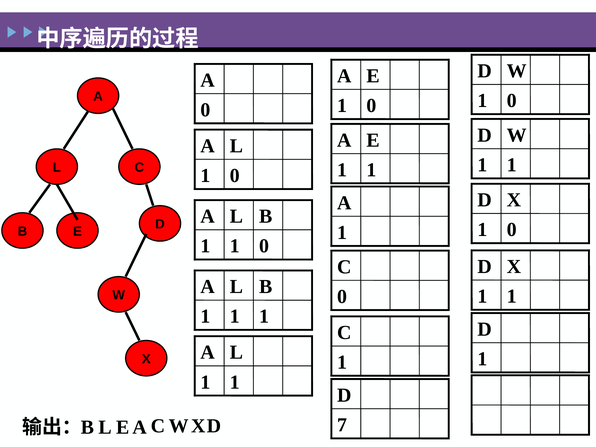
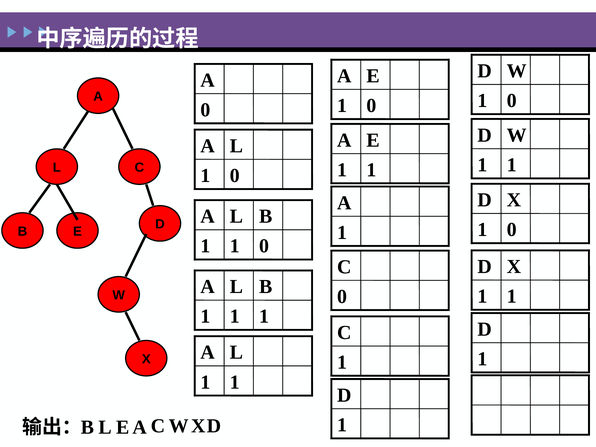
7 at (342, 425): 7 -> 1
